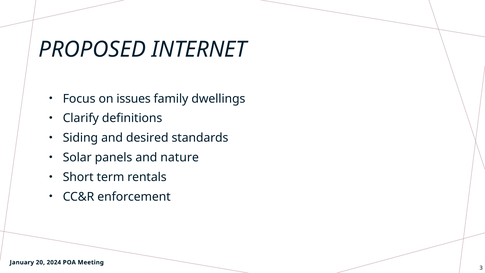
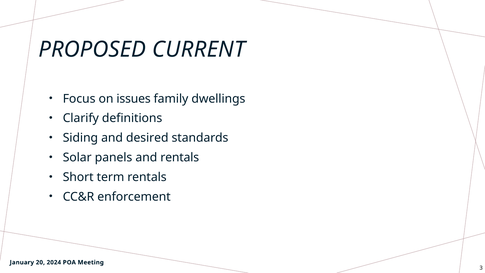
INTERNET: INTERNET -> CURRENT
and nature: nature -> rentals
